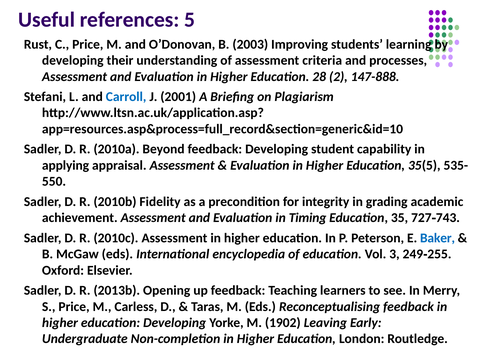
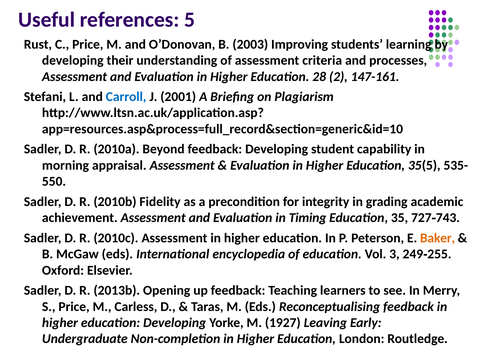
147-888: 147-888 -> 147-161
applying: applying -> morning
Baker colour: blue -> orange
1902: 1902 -> 1927
